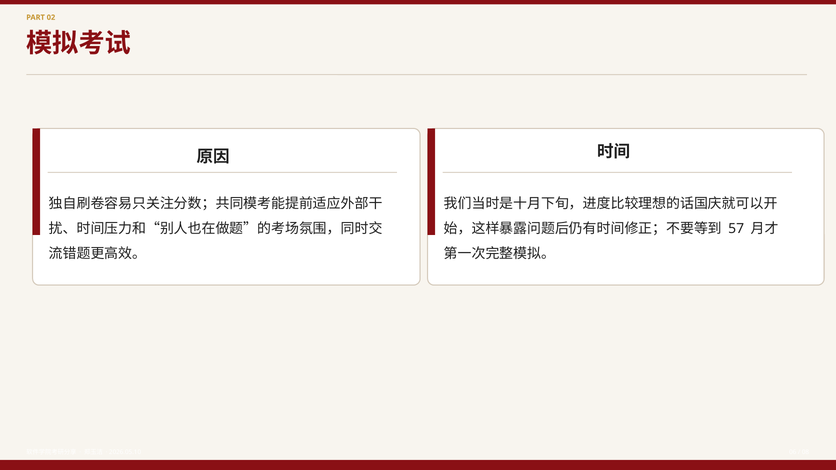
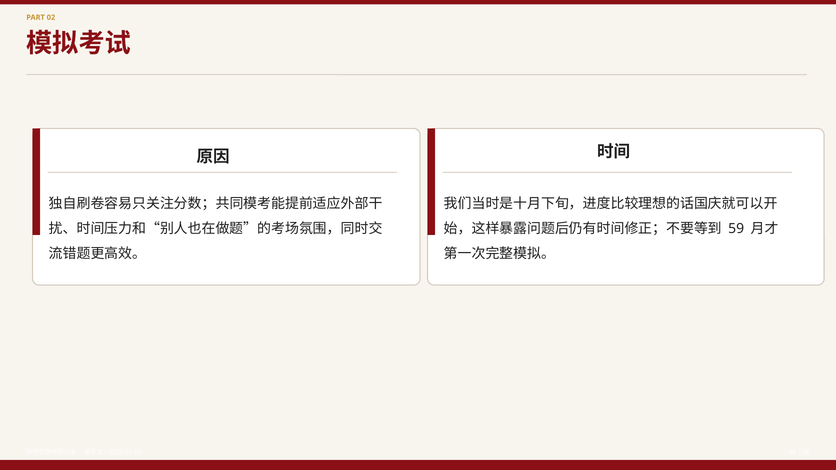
57: 57 -> 59
